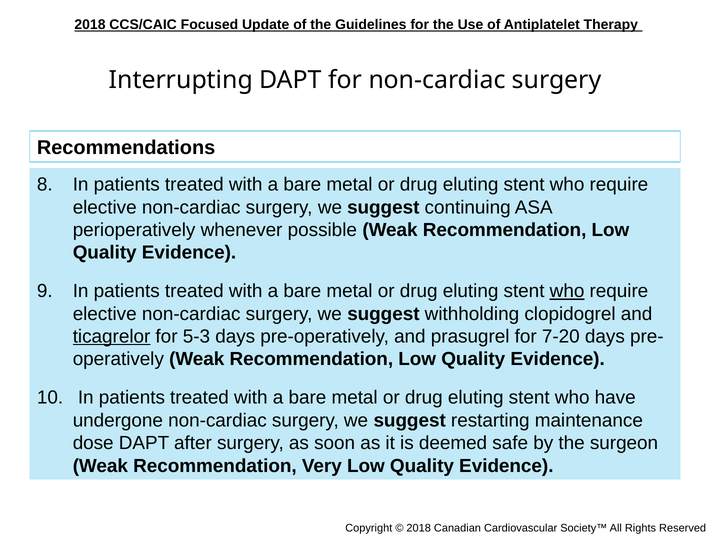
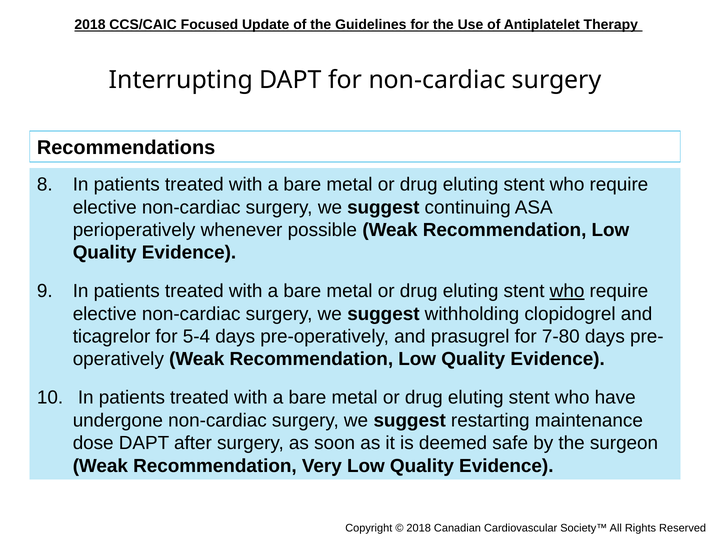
ticagrelor underline: present -> none
5-3: 5-3 -> 5-4
7-20: 7-20 -> 7-80
